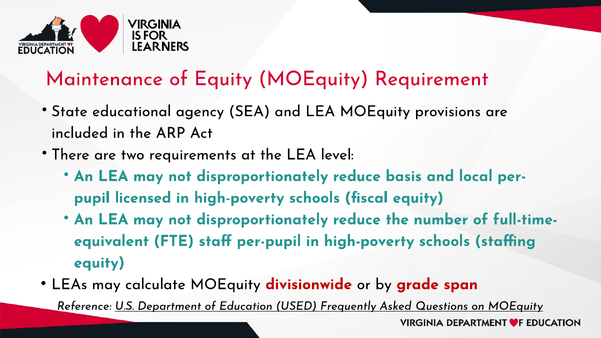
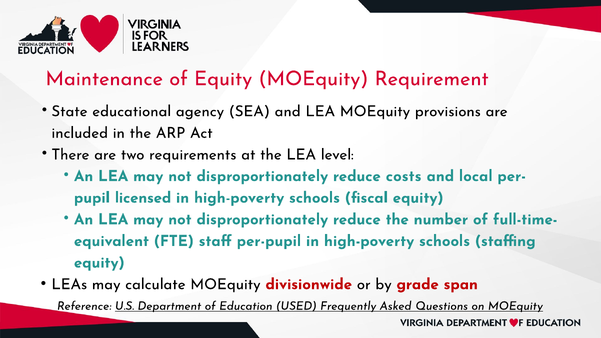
basis: basis -> costs
